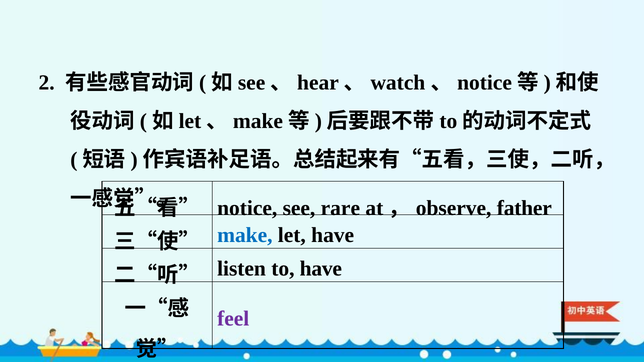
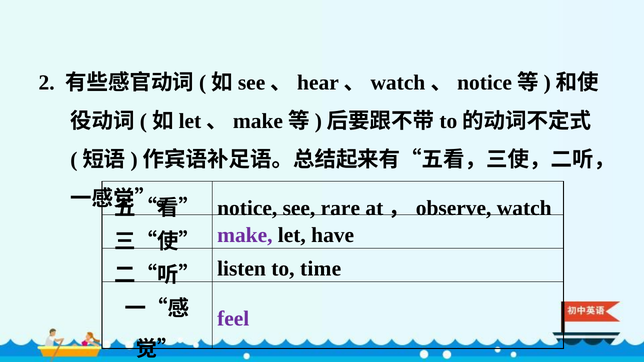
father: father -> watch
make colour: blue -> purple
to have: have -> time
